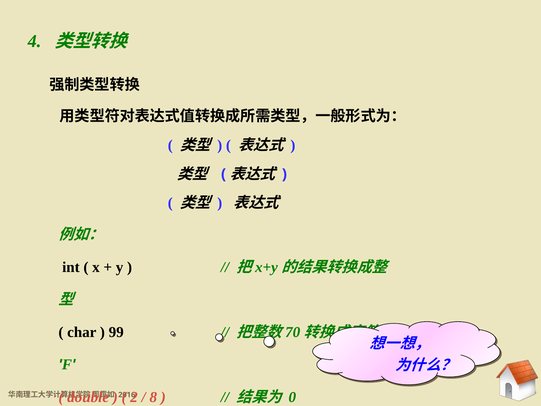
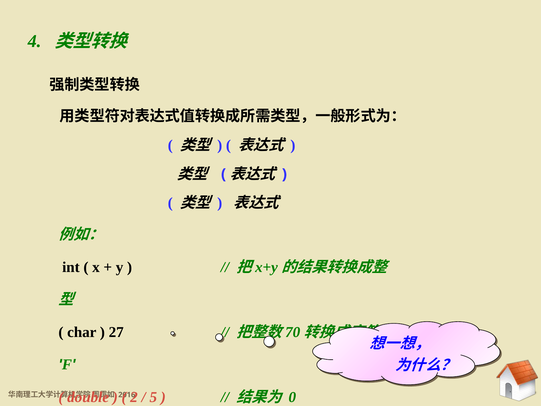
99: 99 -> 27
8: 8 -> 5
